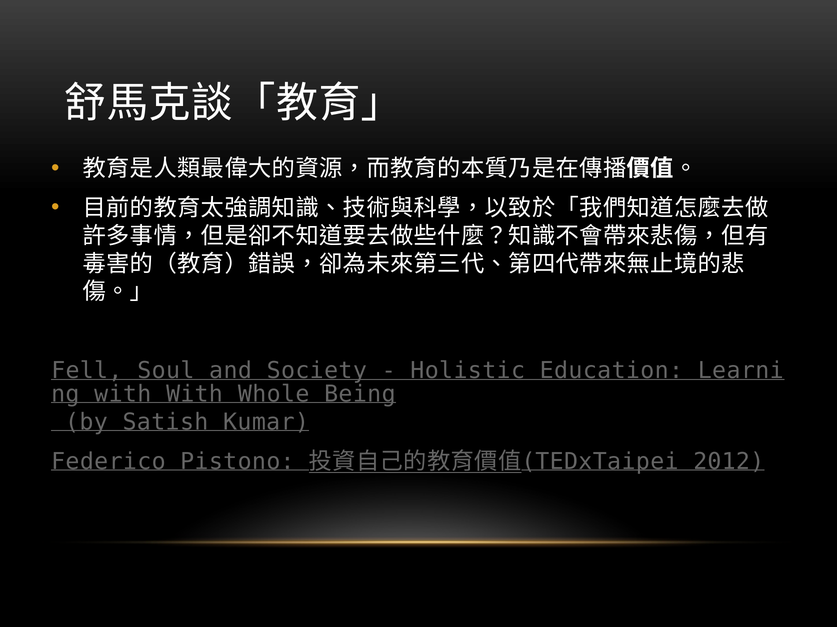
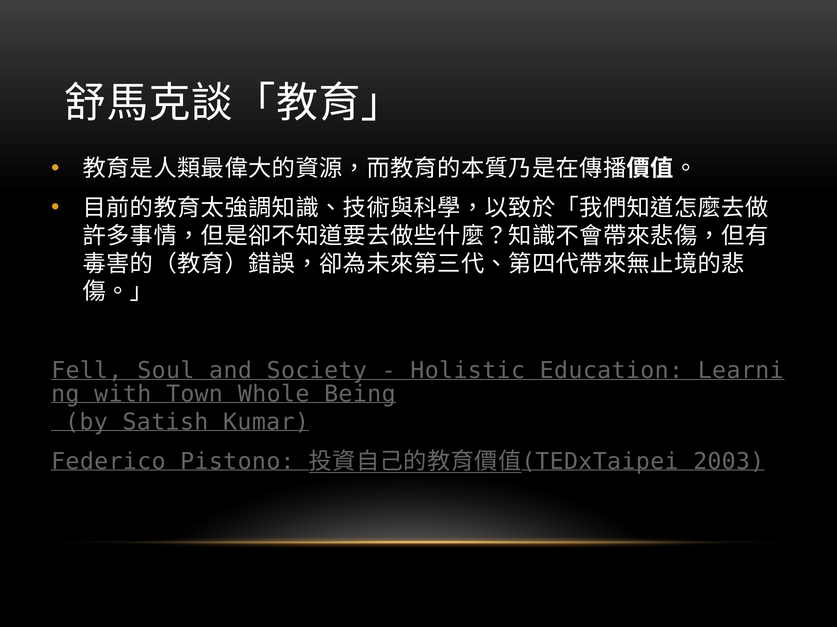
with With: With -> Town
2012: 2012 -> 2003
